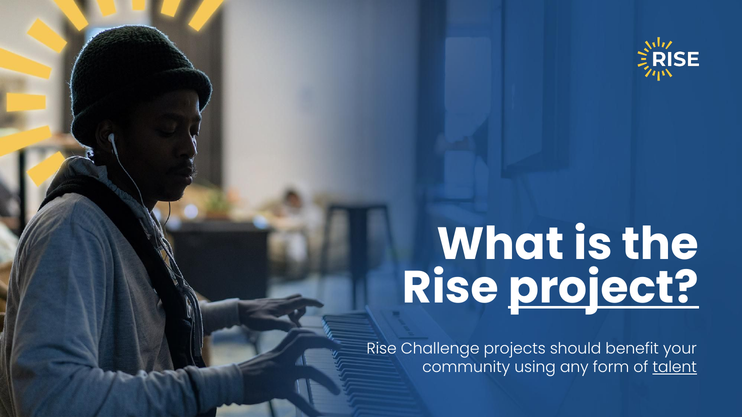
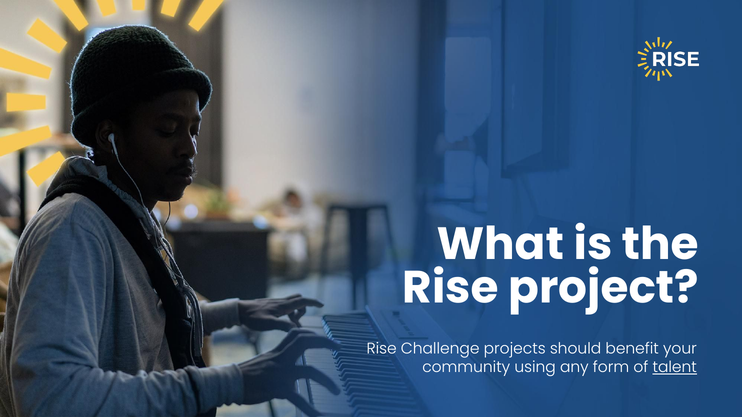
project underline: present -> none
